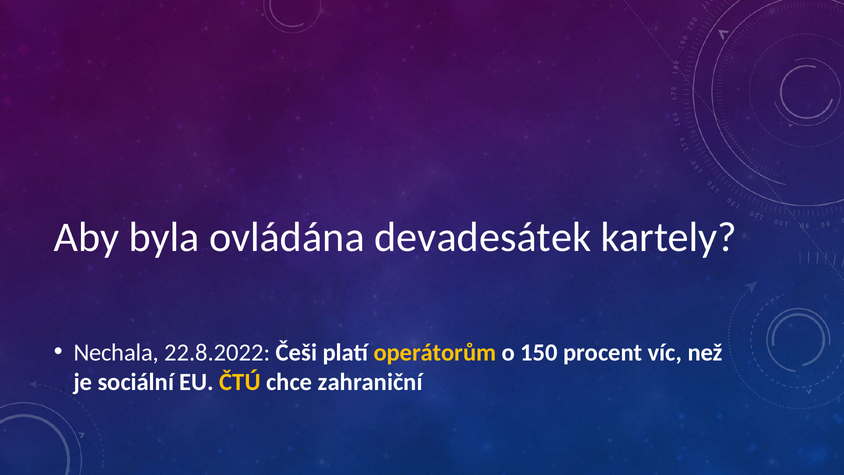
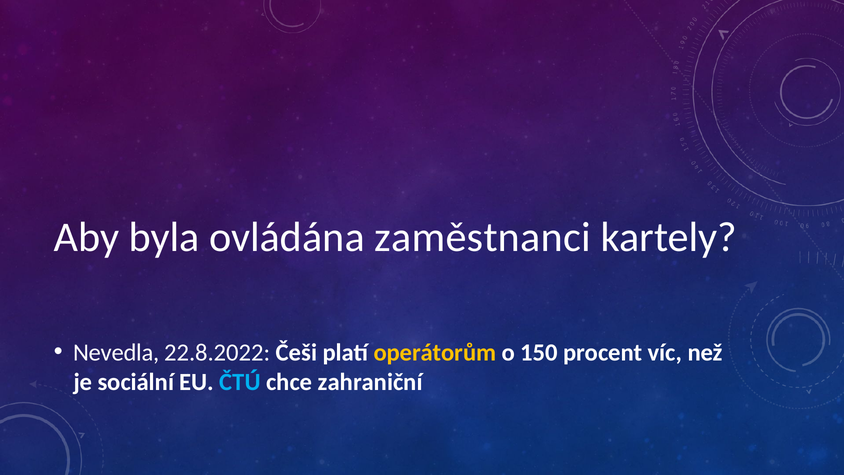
devadesátek: devadesátek -> zaměstnanci
Nechala: Nechala -> Nevedla
ČTÚ colour: yellow -> light blue
